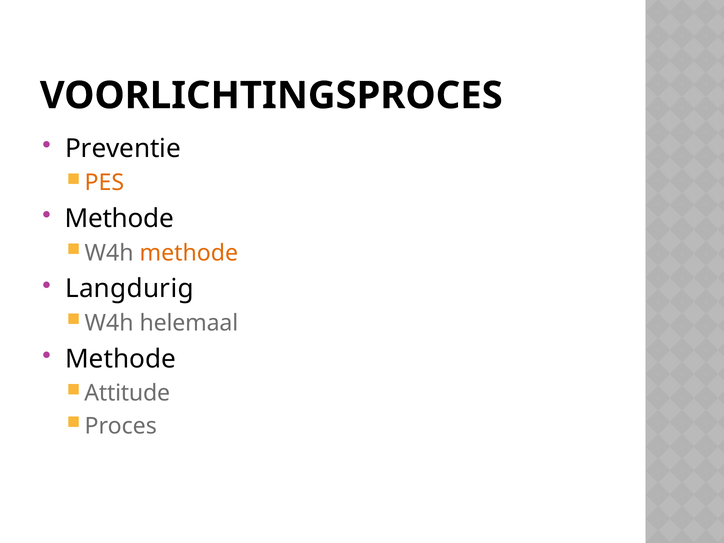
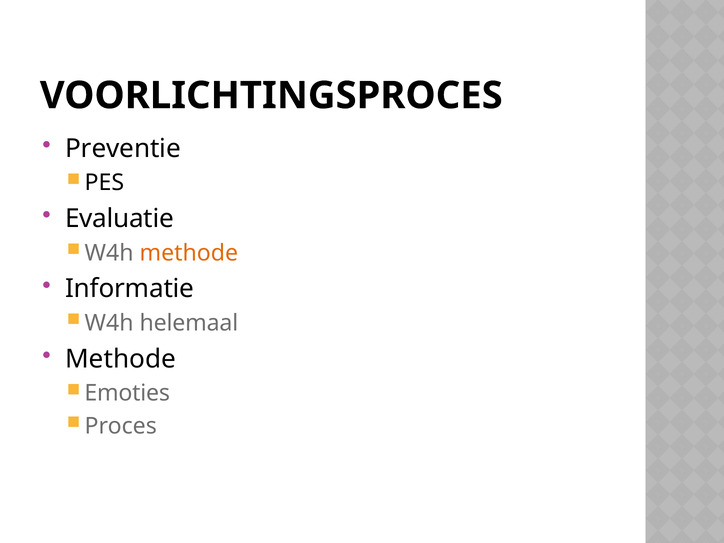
PES colour: orange -> black
Methode at (119, 219): Methode -> Evaluatie
Langdurig: Langdurig -> Informatie
Attitude: Attitude -> Emoties
